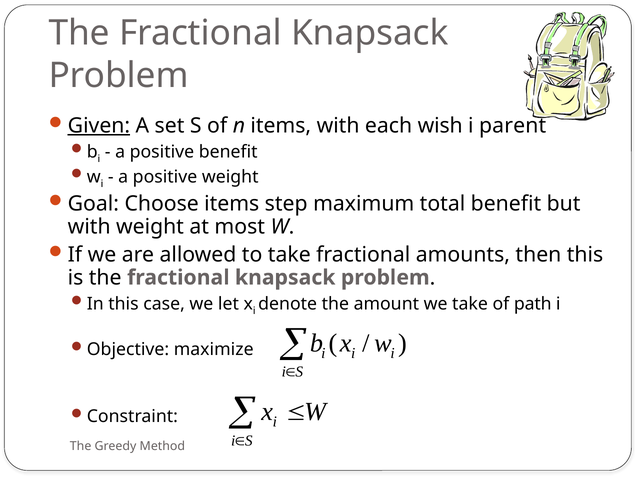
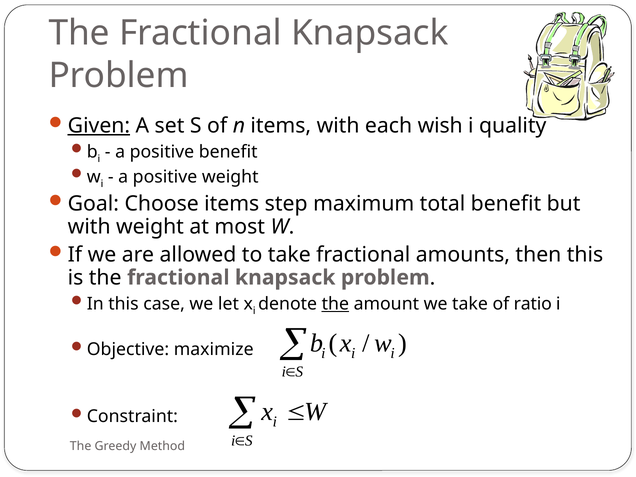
parent: parent -> quality
the at (335, 304) underline: none -> present
path: path -> ratio
